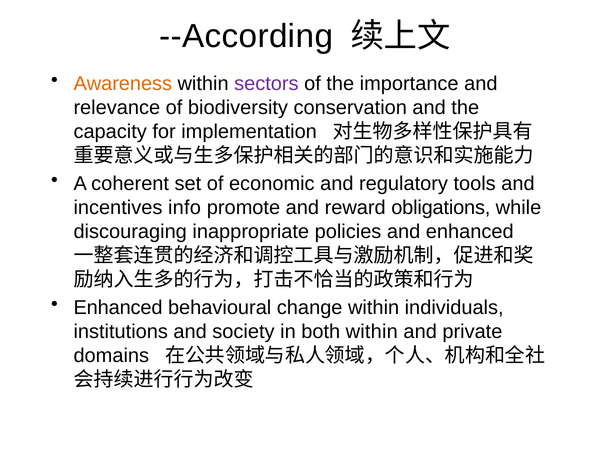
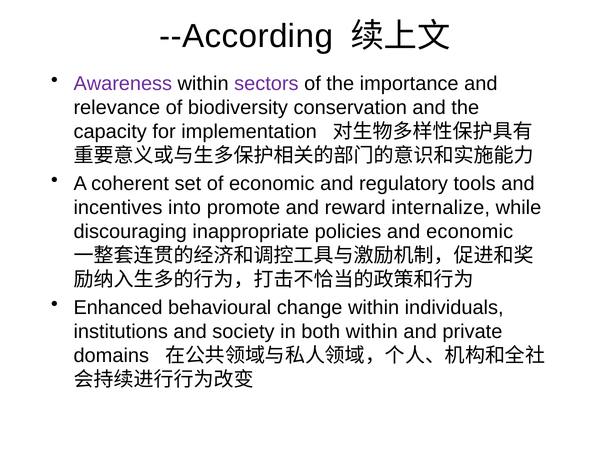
Awareness colour: orange -> purple
info: info -> into
obligations: obligations -> internalize
and enhanced: enhanced -> economic
